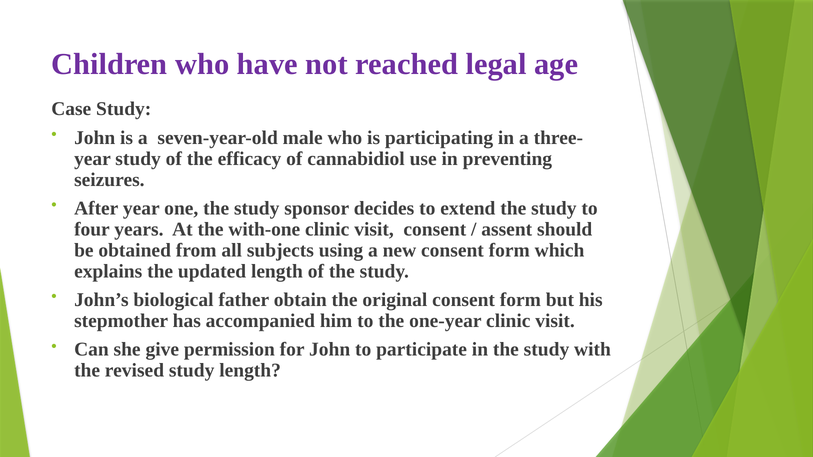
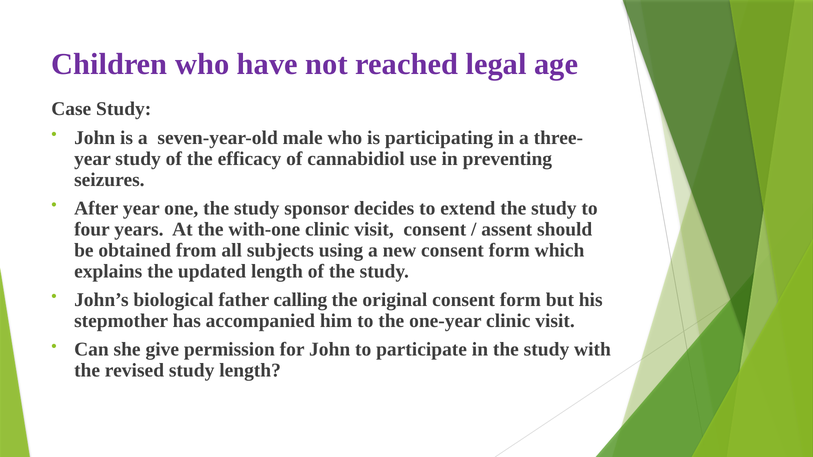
obtain: obtain -> calling
